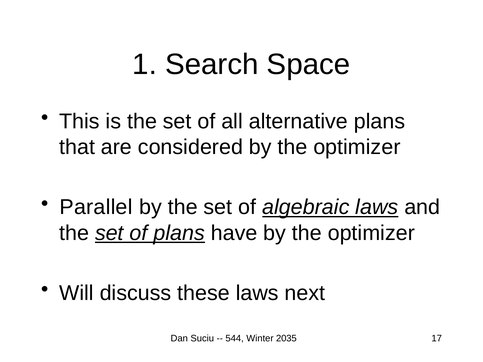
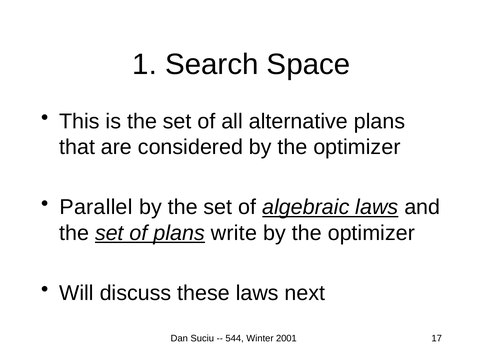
have: have -> write
2035: 2035 -> 2001
